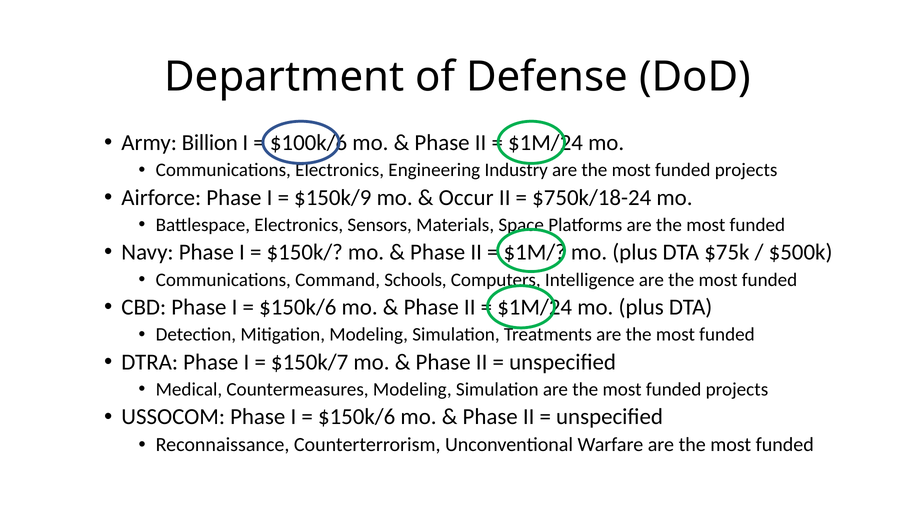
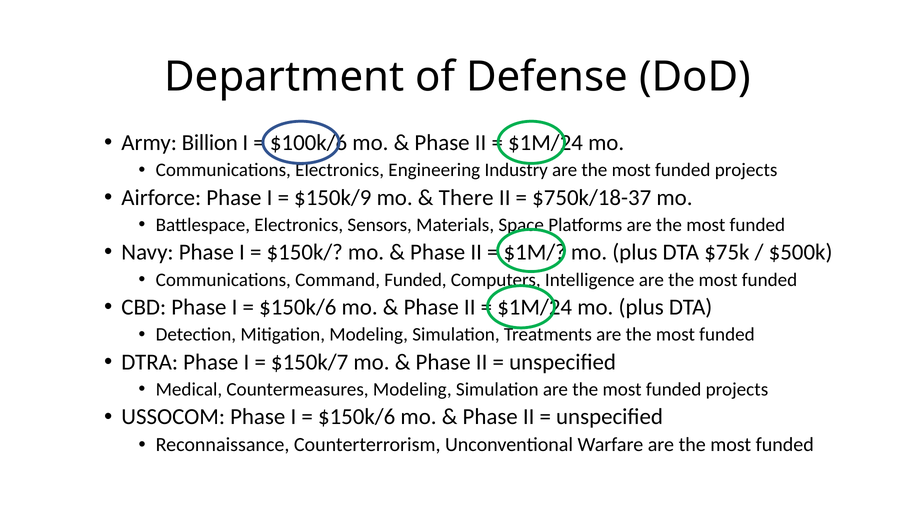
Occur: Occur -> There
$750k/18-24: $750k/18-24 -> $750k/18-37
Command Schools: Schools -> Funded
